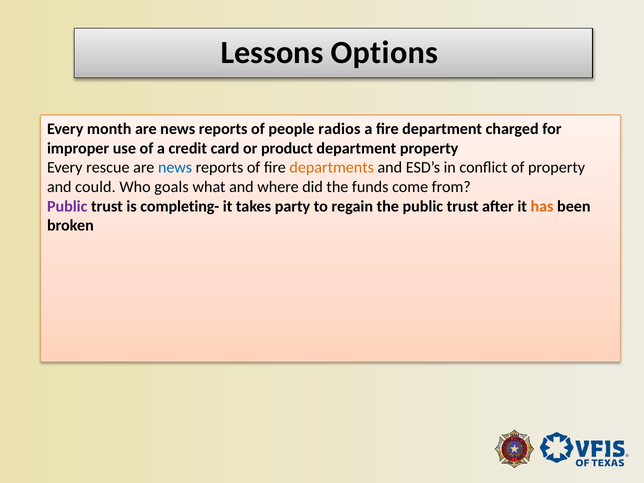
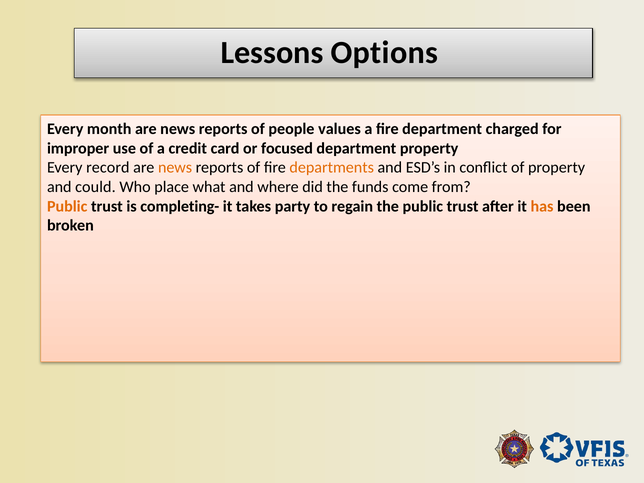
radios: radios -> values
product: product -> focused
rescue: rescue -> record
news at (175, 168) colour: blue -> orange
goals: goals -> place
Public at (67, 206) colour: purple -> orange
